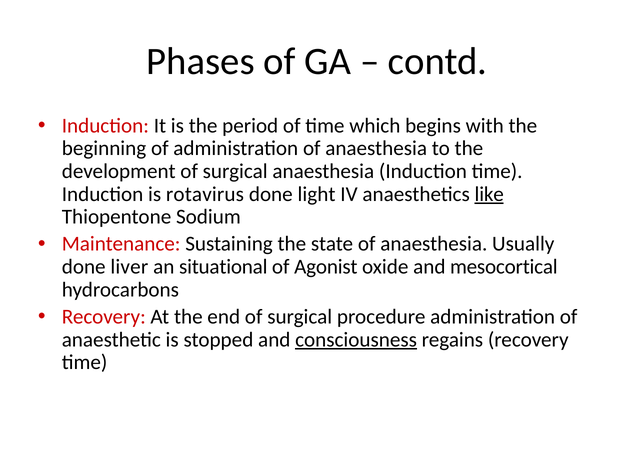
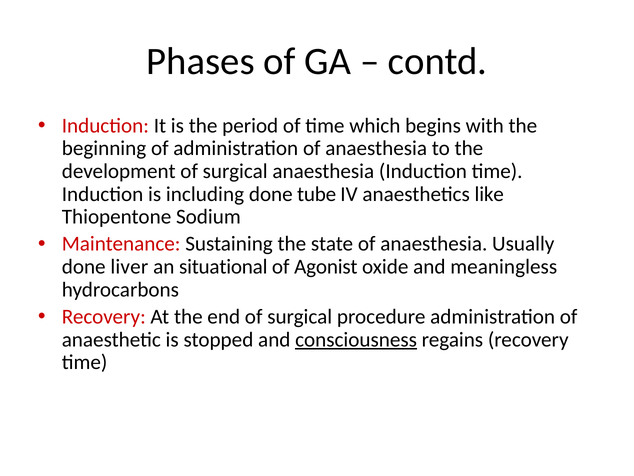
rotavirus: rotavirus -> including
light: light -> tube
like underline: present -> none
mesocortical: mesocortical -> meaningless
